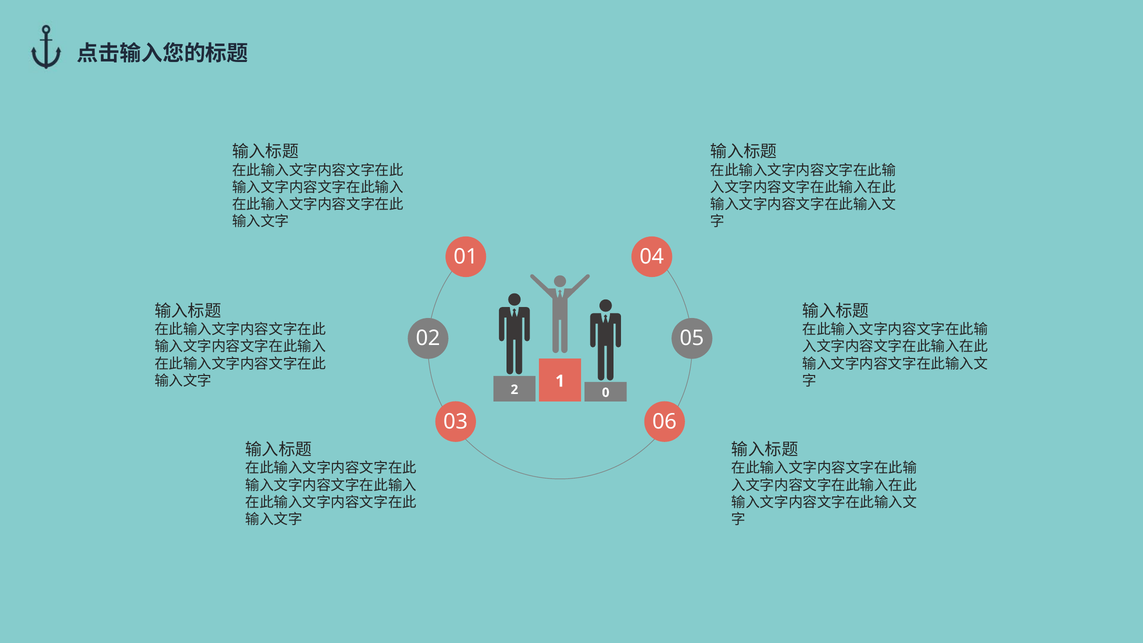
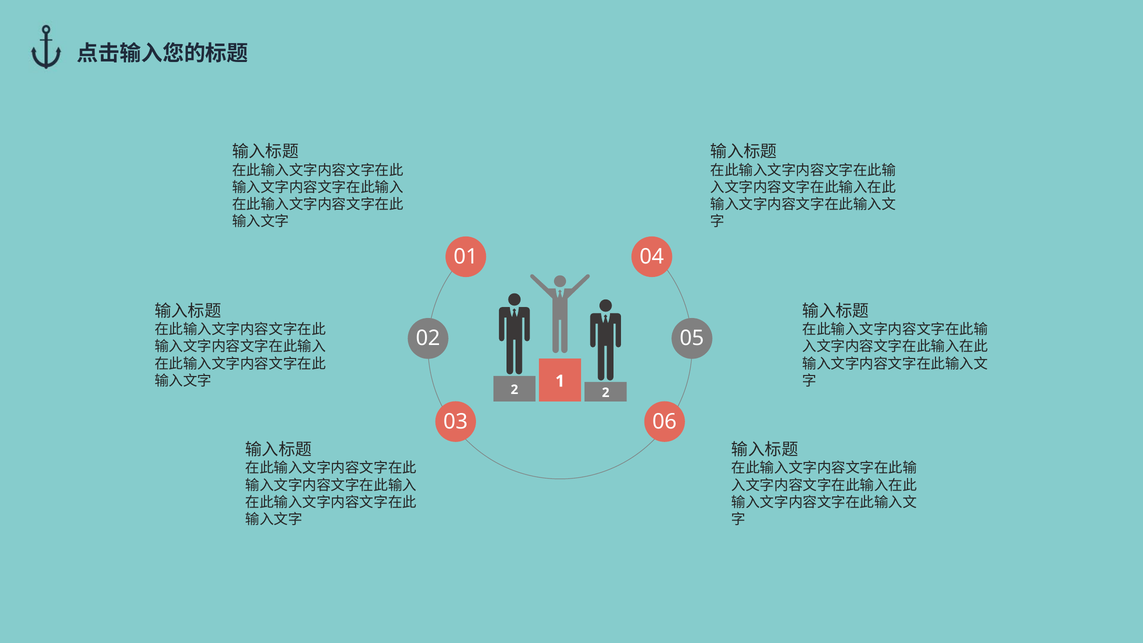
2 0: 0 -> 2
